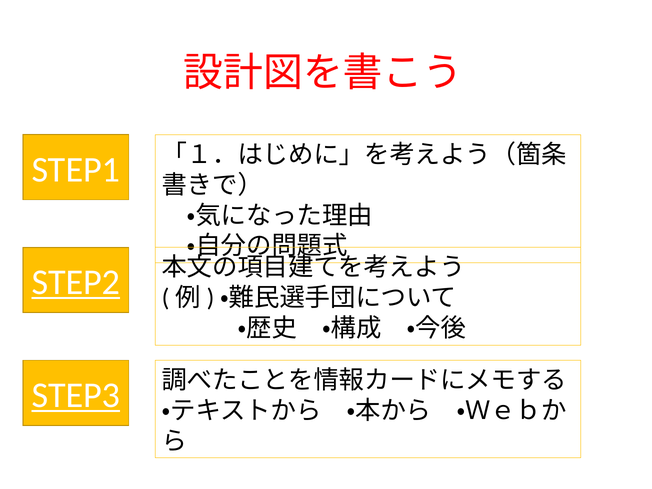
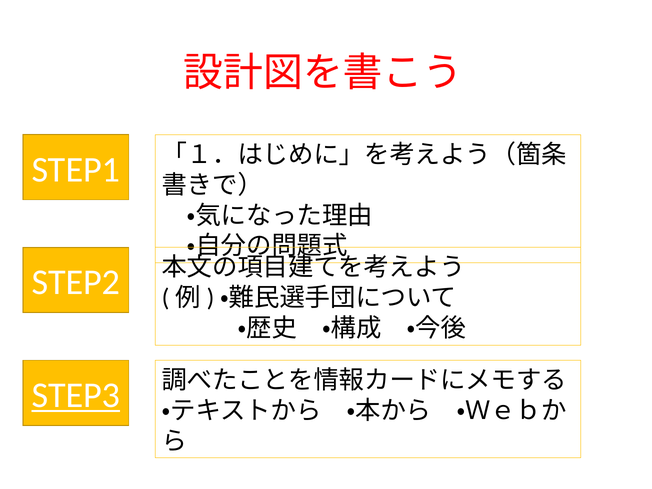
STEP2 underline: present -> none
